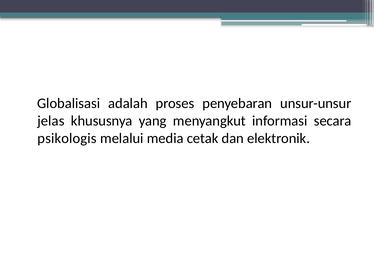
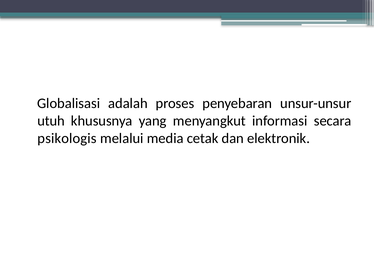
jelas: jelas -> utuh
